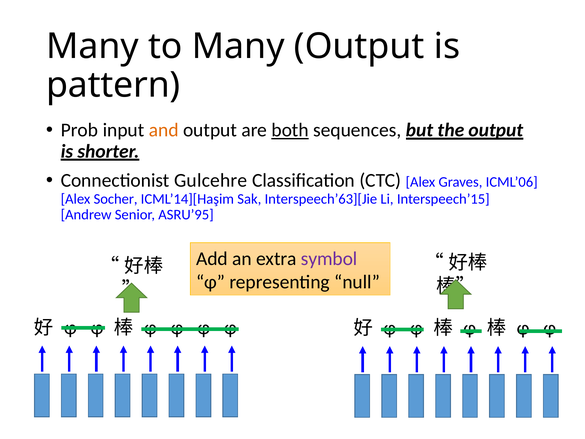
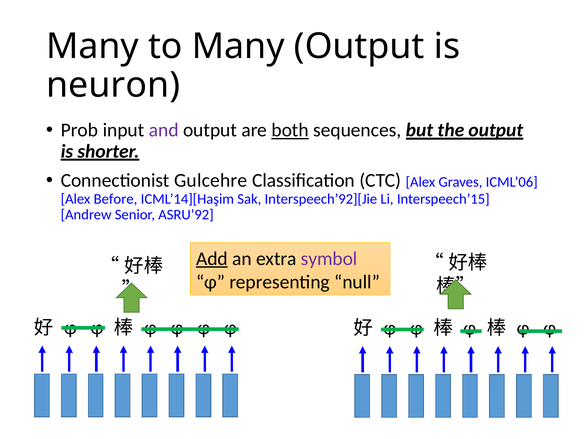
pattern: pattern -> neuron
and colour: orange -> purple
Socher: Socher -> Before
Interspeech’63][Jie: Interspeech’63][Jie -> Interspeech’92][Jie
ASRU’95: ASRU’95 -> ASRU’92
Add underline: none -> present
